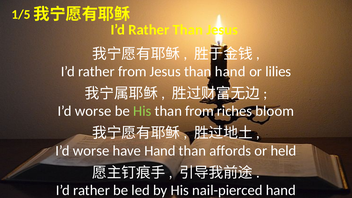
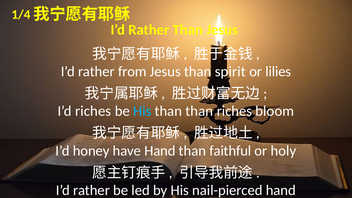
1/5: 1/5 -> 1/4
than hand: hand -> spirit
worse at (93, 111): worse -> riches
His at (142, 111) colour: light green -> light blue
than from: from -> than
worse at (91, 151): worse -> honey
affords: affords -> faithful
held: held -> holy
